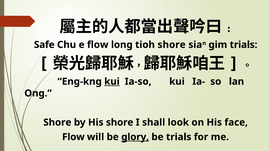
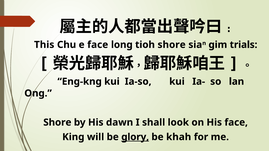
Safe: Safe -> This
e flow: flow -> face
kui at (112, 82) underline: present -> none
His shore: shore -> dawn
Flow at (73, 137): Flow -> King
be trials: trials -> khah
